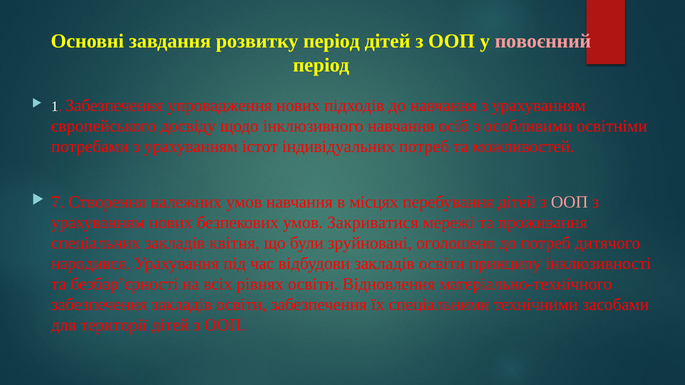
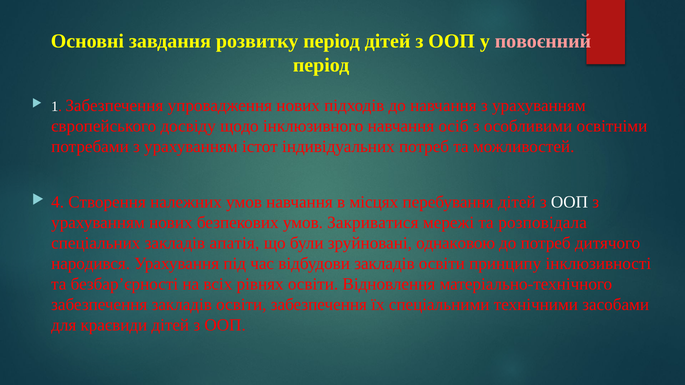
7: 7 -> 4
ООП at (570, 202) colour: pink -> white
проживання: проживання -> розповідала
квітня: квітня -> апатія
оголошено: оголошено -> однаковою
території: території -> краєвиди
